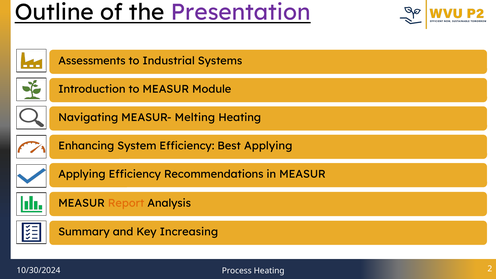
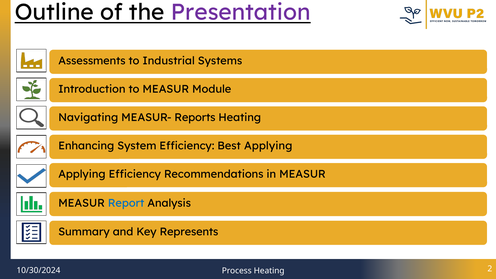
Melting: Melting -> Reports
Report colour: orange -> blue
Increasing: Increasing -> Represents
